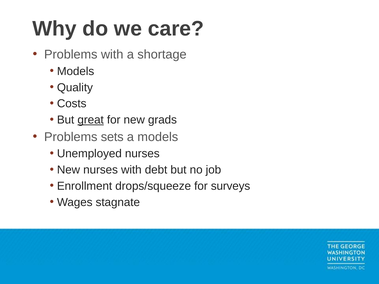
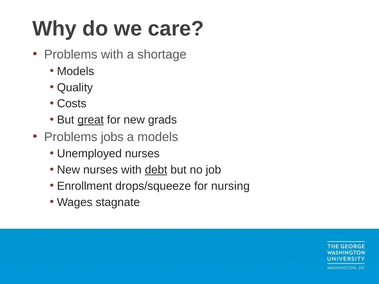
sets: sets -> jobs
debt underline: none -> present
surveys: surveys -> nursing
